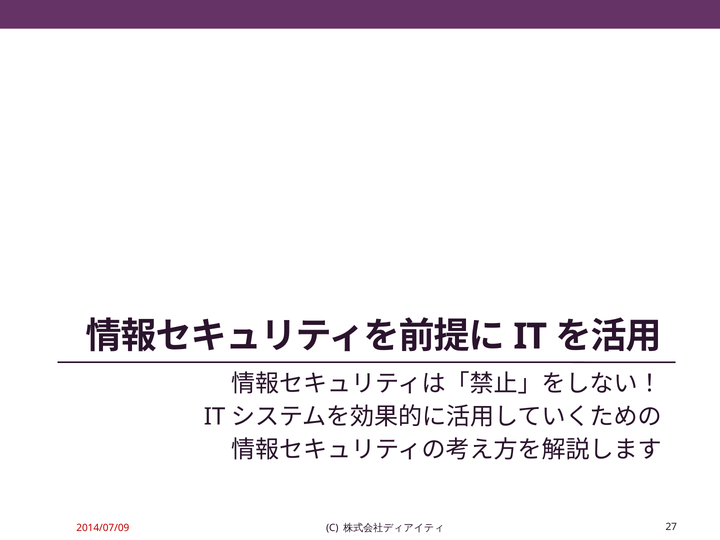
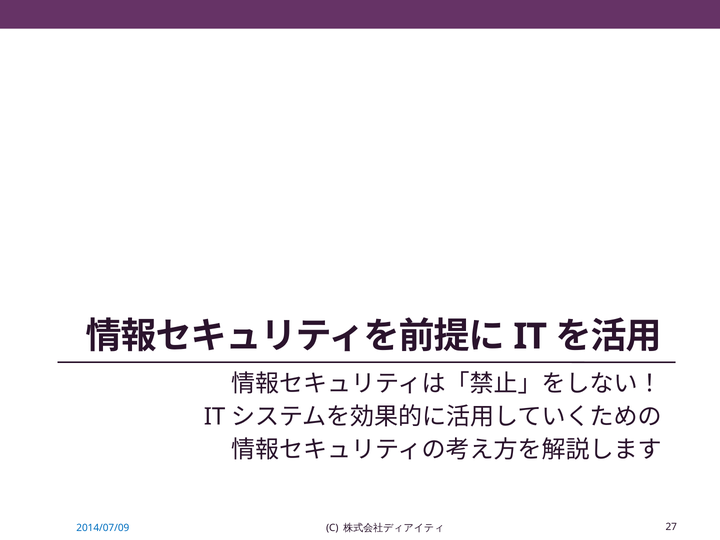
2014/07/09 colour: red -> blue
